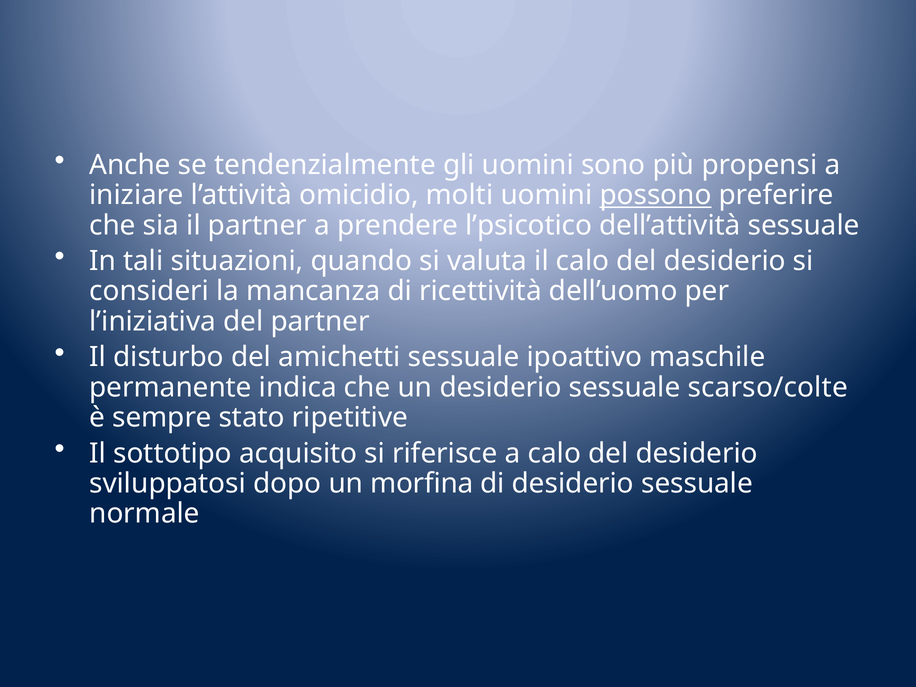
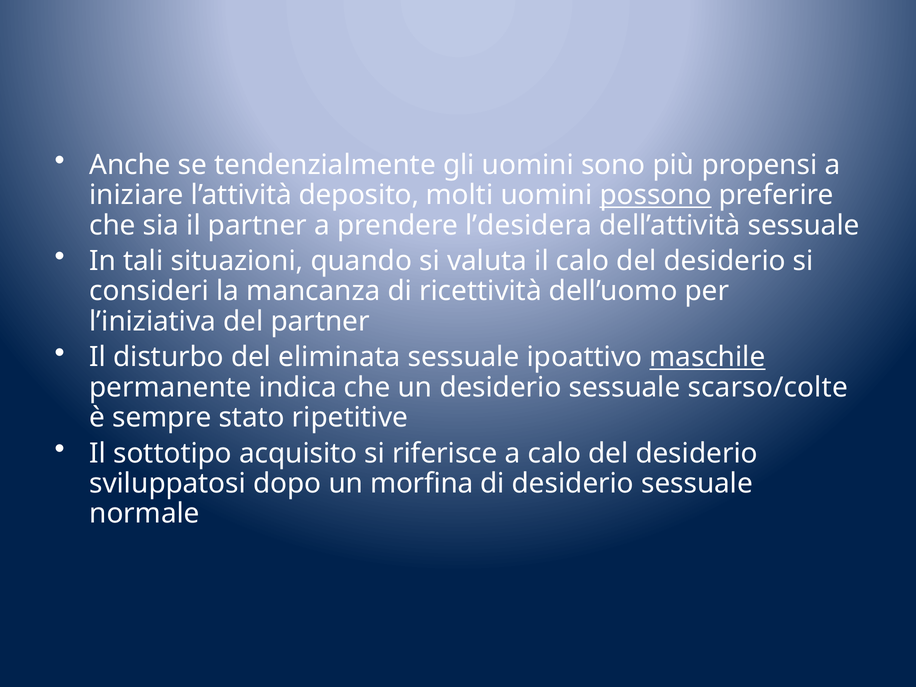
omicidio: omicidio -> deposito
l’psicotico: l’psicotico -> l’desidera
amichetti: amichetti -> eliminata
maschile underline: none -> present
